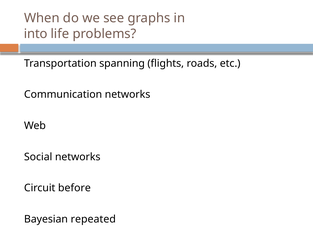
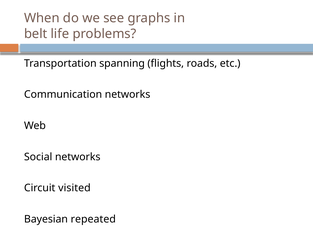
into: into -> belt
before: before -> visited
